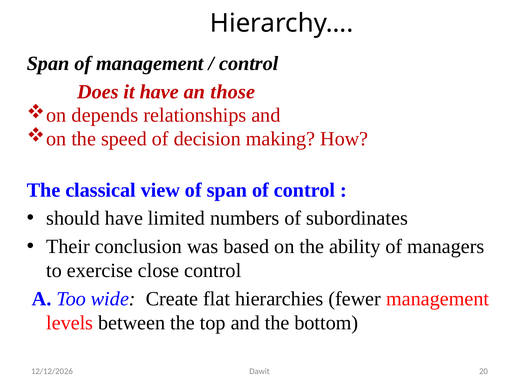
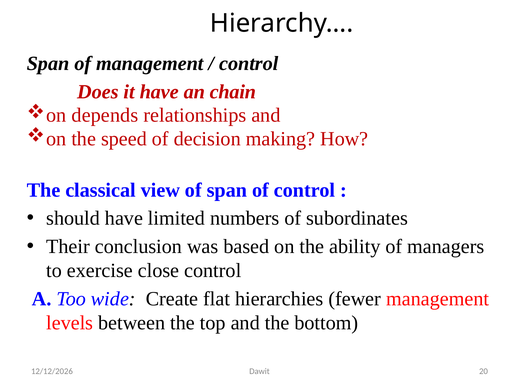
those: those -> chain
